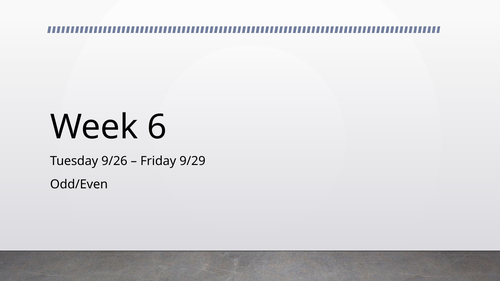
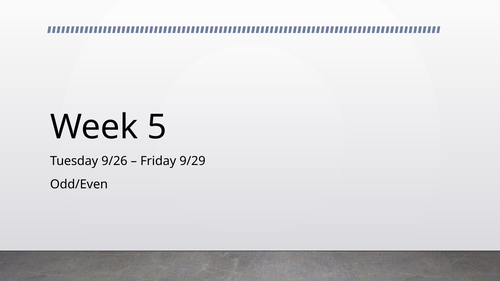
6: 6 -> 5
